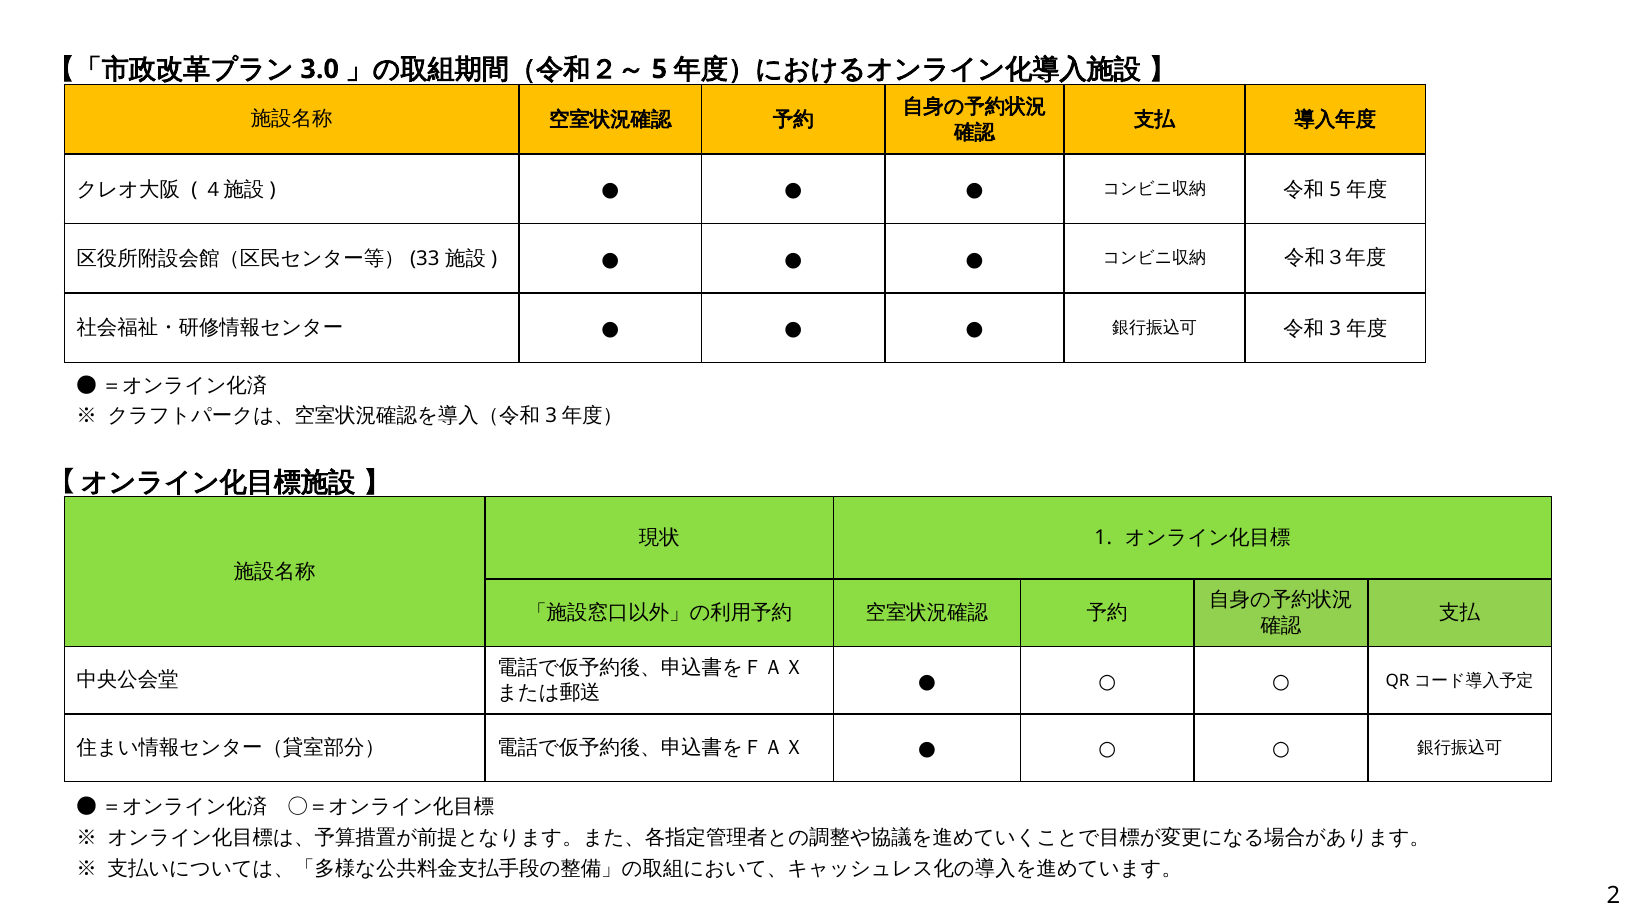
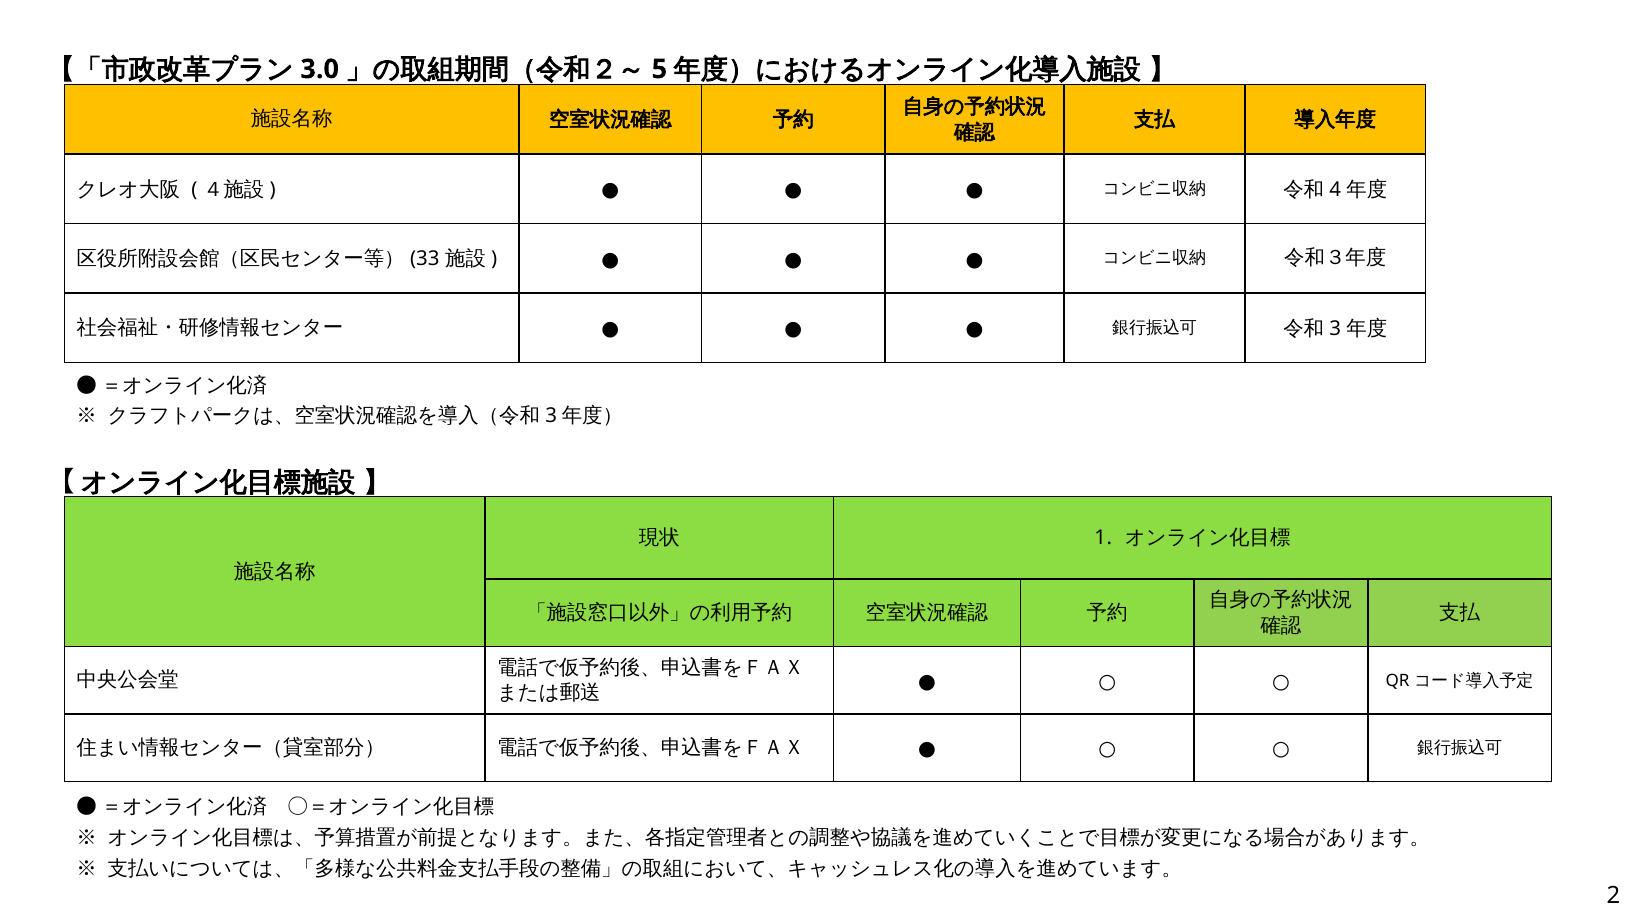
5 at (1335, 190): 5 -> 4
